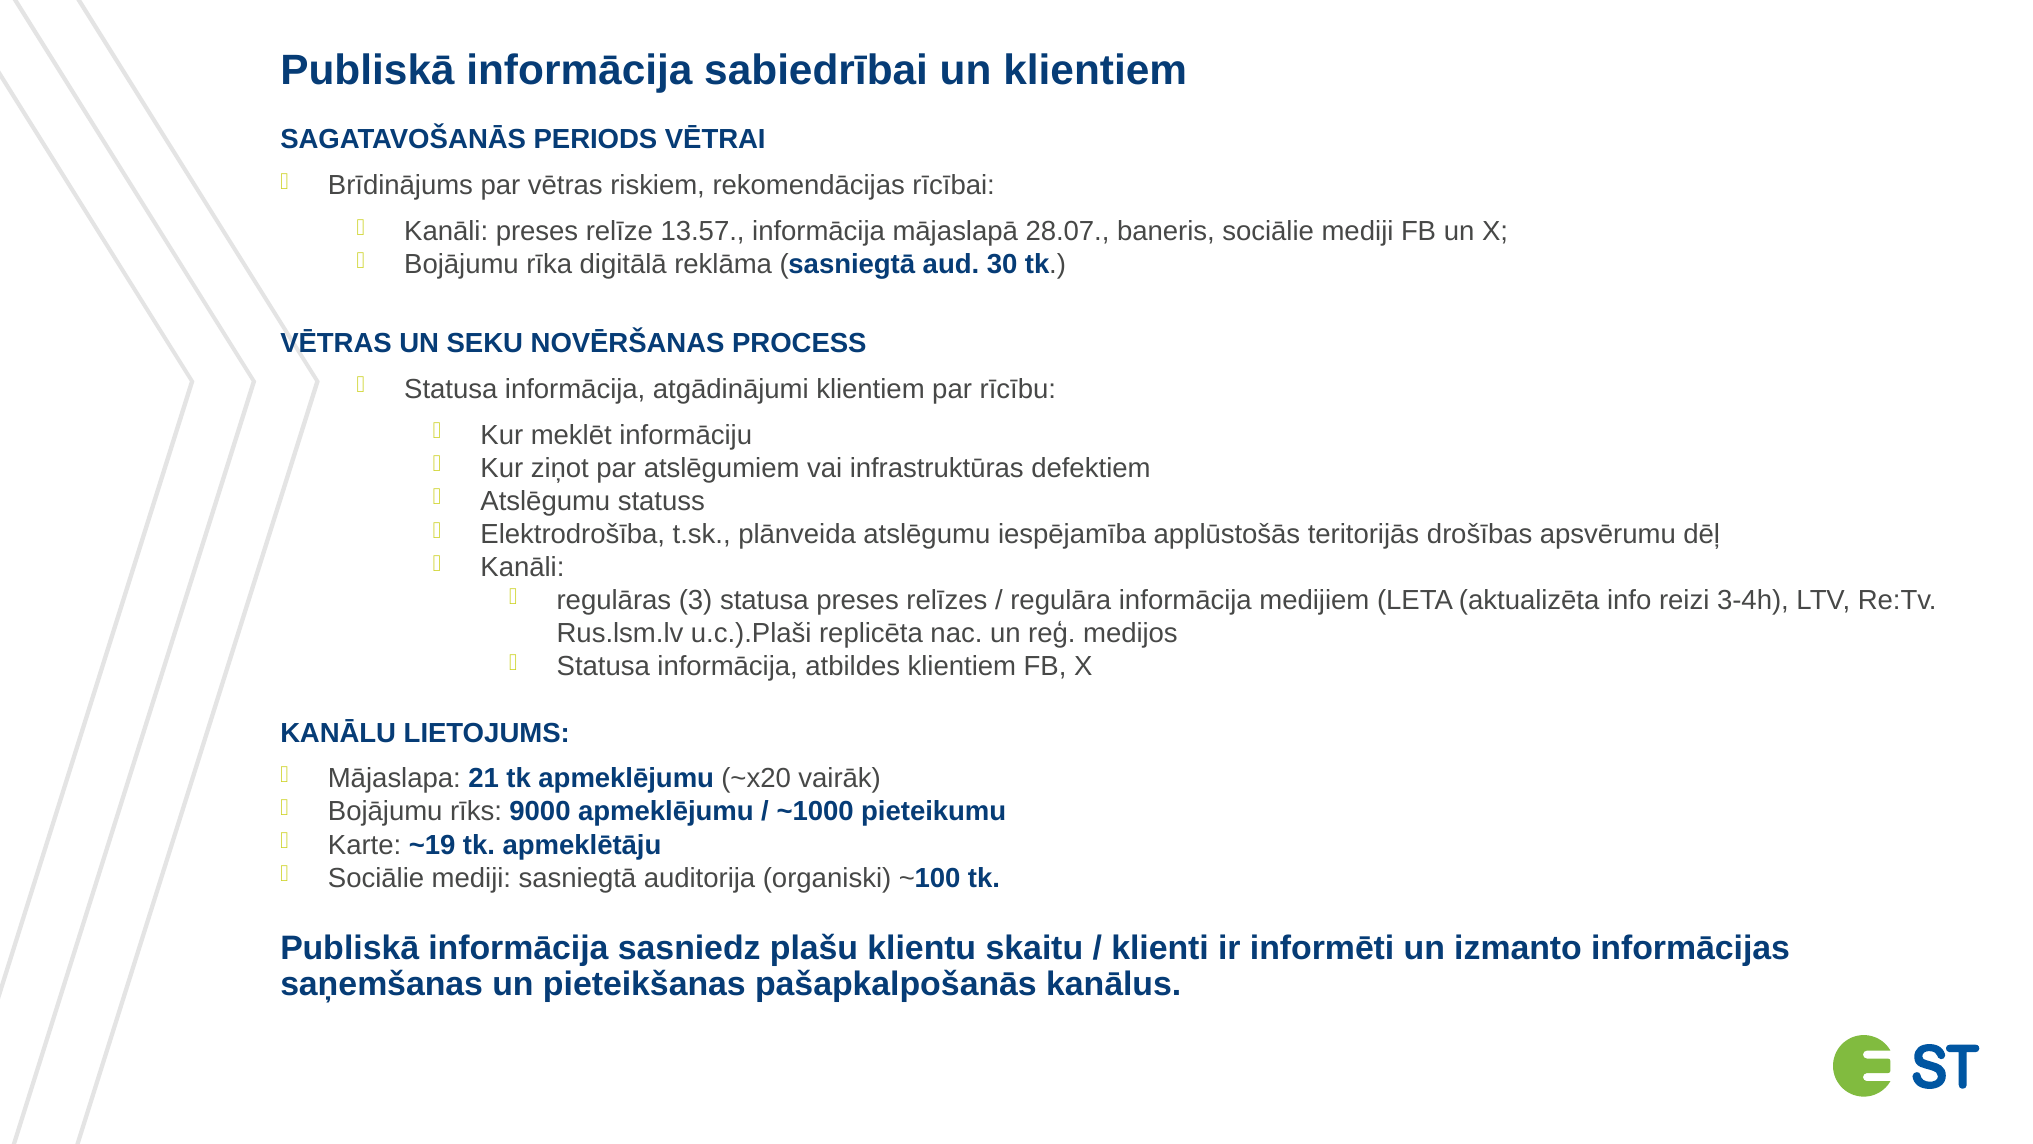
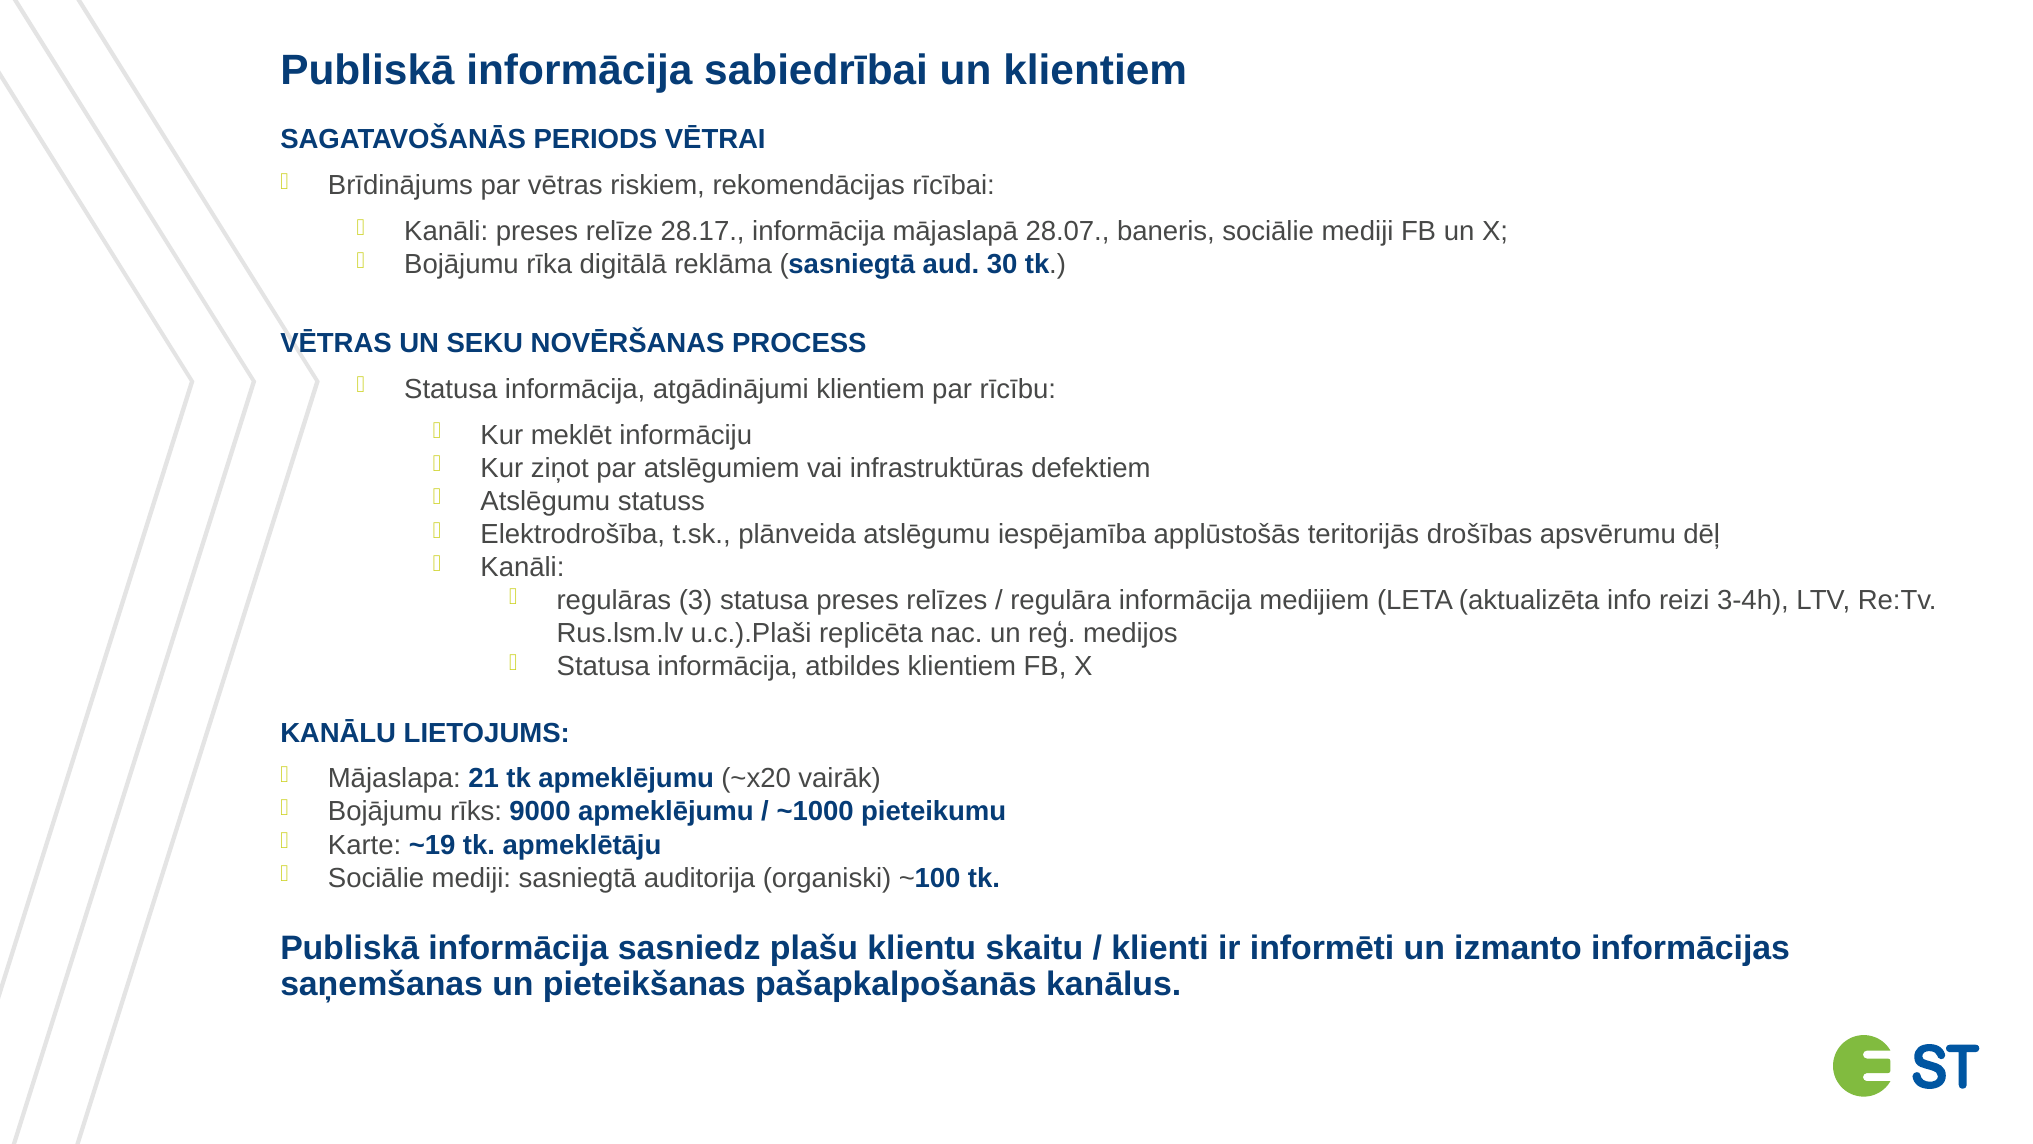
13.57: 13.57 -> 28.17
